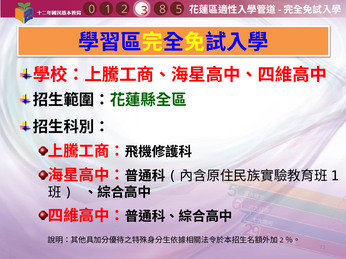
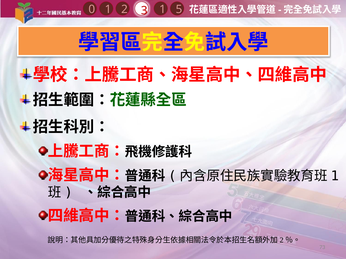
1 8: 8 -> 1
